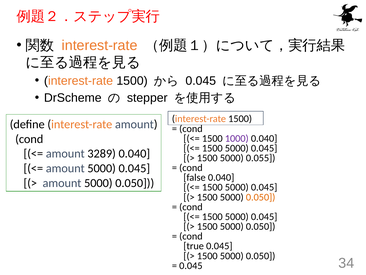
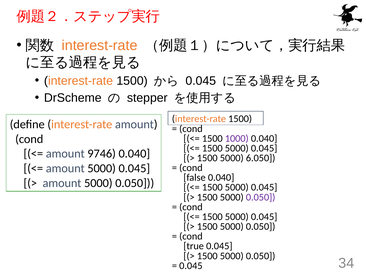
3289: 3289 -> 9746
0.055: 0.055 -> 6.050
0.050 at (261, 197) colour: orange -> purple
